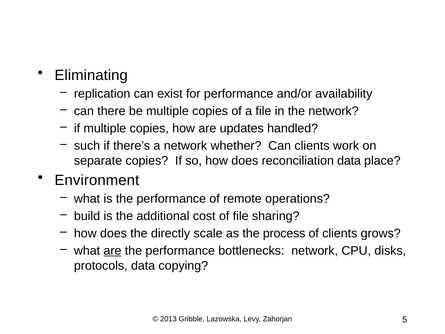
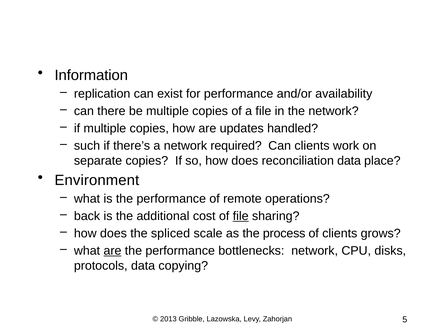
Eliminating: Eliminating -> Information
whether: whether -> required
build: build -> back
file at (241, 216) underline: none -> present
directly: directly -> spliced
